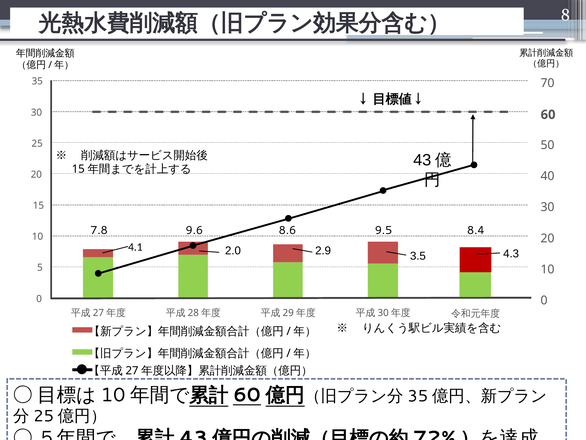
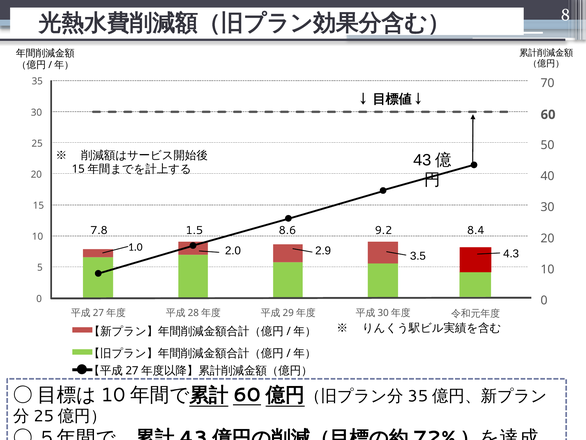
9.6: 9.6 -> 1.5
9.5: 9.5 -> 9.2
4.1: 4.1 -> 1.0
